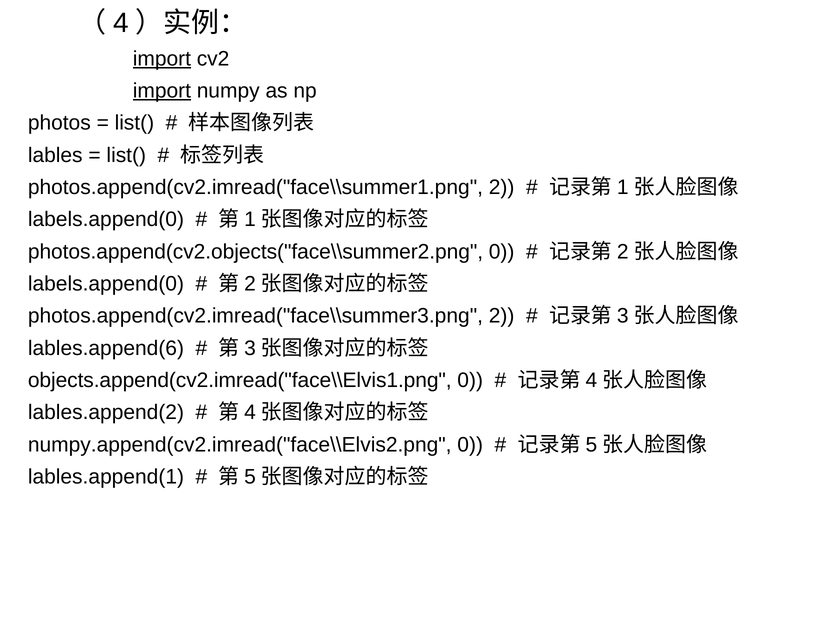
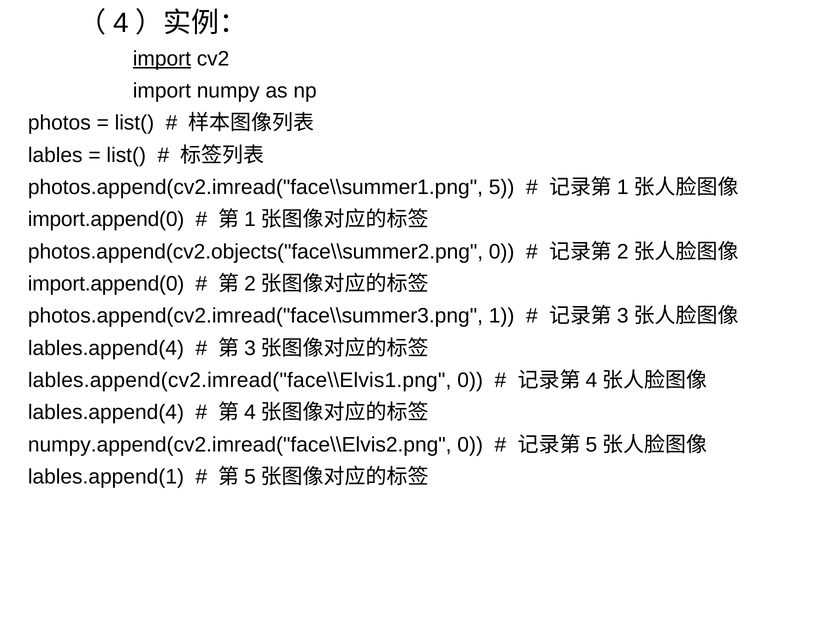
import at (162, 91) underline: present -> none
photos.append(cv2.imread("face\\summer1.png 2: 2 -> 5
labels.append(0 at (106, 220): labels.append(0 -> import.append(0
labels.append(0 at (106, 284): labels.append(0 -> import.append(0
photos.append(cv2.imread("face\\summer3.png 2: 2 -> 1
lables.append(6 at (106, 348): lables.append(6 -> lables.append(4
objects.append(cv2.imread("face\\Elvis1.png: objects.append(cv2.imread("face\\Elvis1.png -> lables.append(cv2.imread("face\\Elvis1.png
lables.append(2 at (106, 413): lables.append(2 -> lables.append(4
